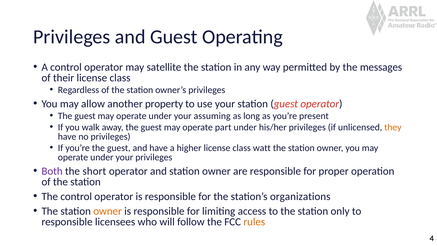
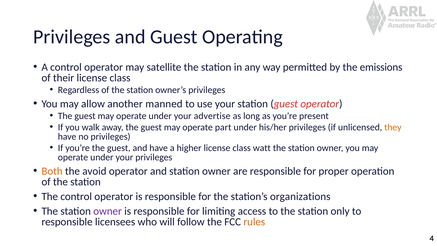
messages: messages -> emissions
property: property -> manned
assuming: assuming -> advertise
Both colour: purple -> orange
short: short -> avoid
owner at (108, 211) colour: orange -> purple
